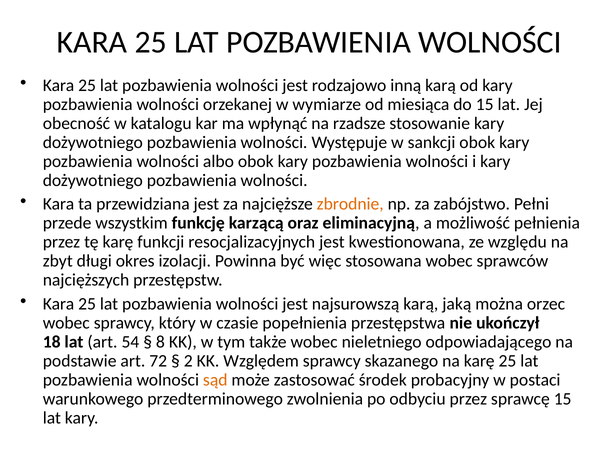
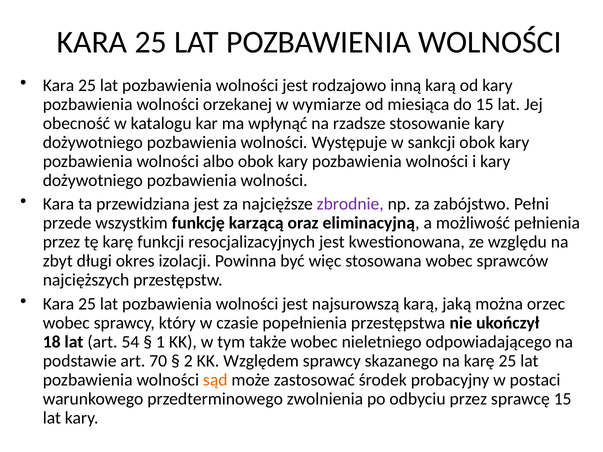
zbrodnie colour: orange -> purple
8: 8 -> 1
72: 72 -> 70
